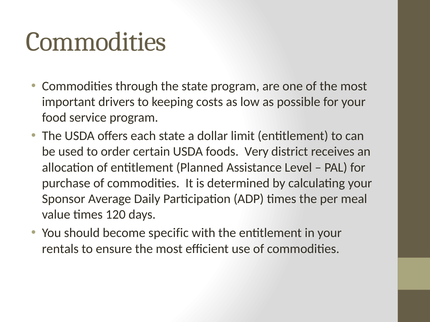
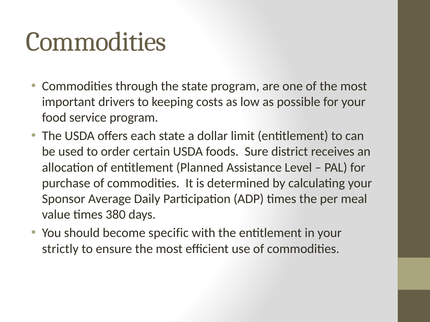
Very: Very -> Sure
120: 120 -> 380
rentals: rentals -> strictly
